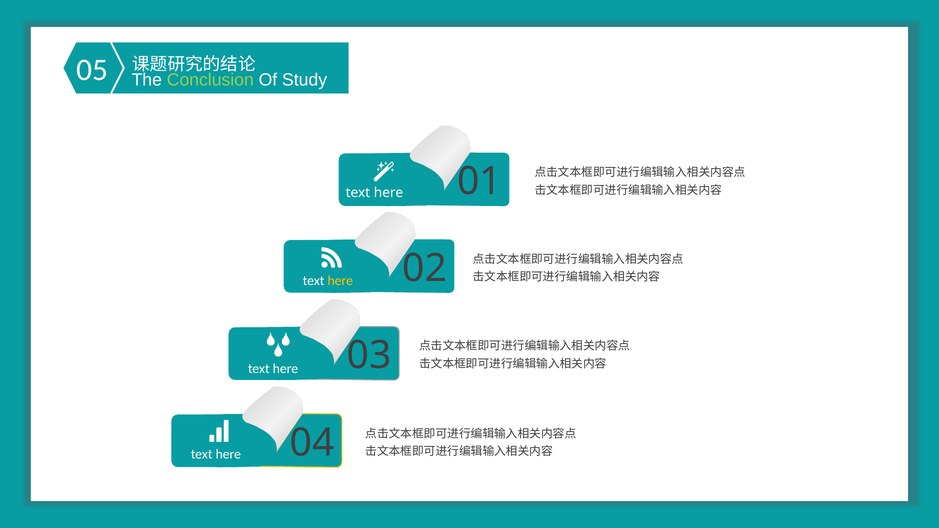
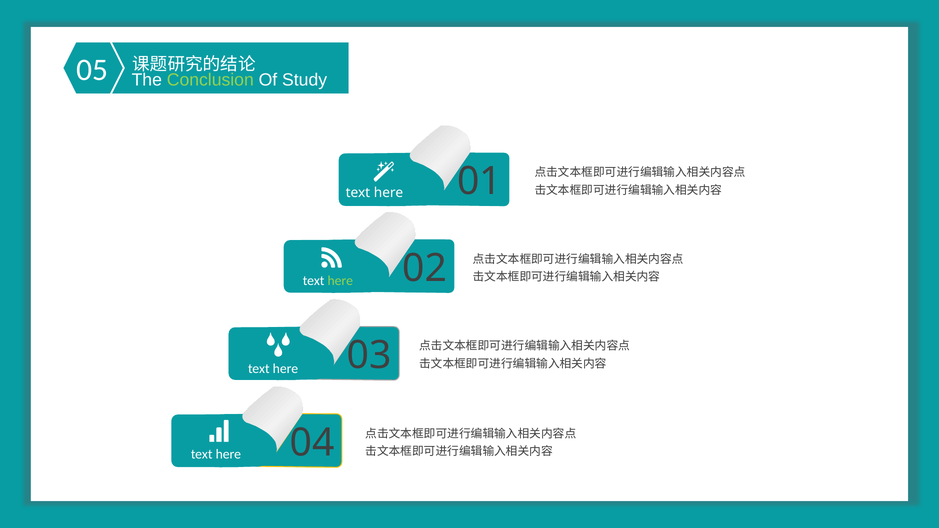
here at (340, 281) colour: yellow -> light green
